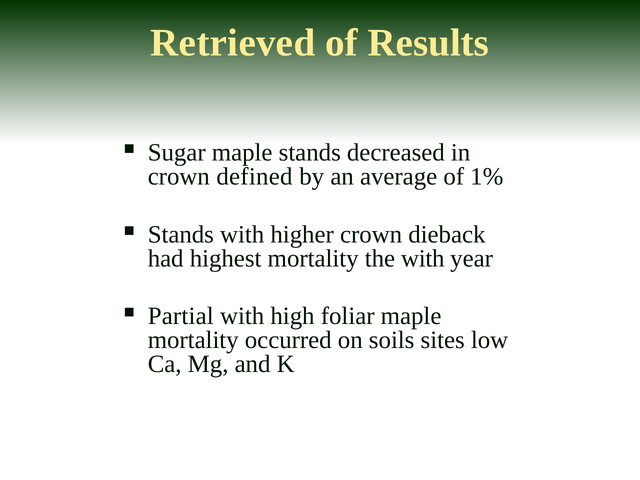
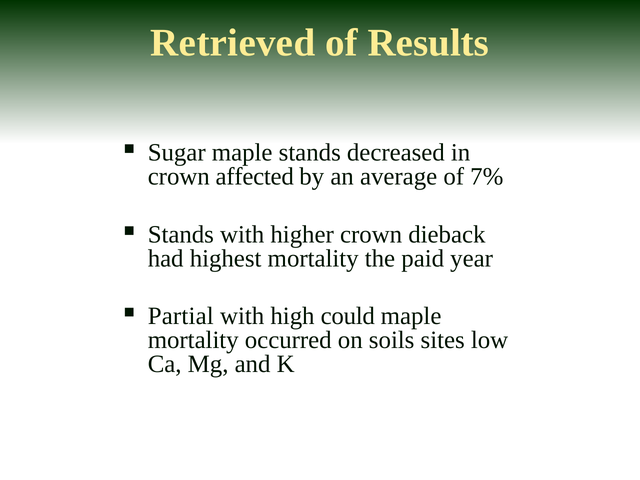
defined: defined -> affected
1%: 1% -> 7%
the with: with -> paid
foliar: foliar -> could
